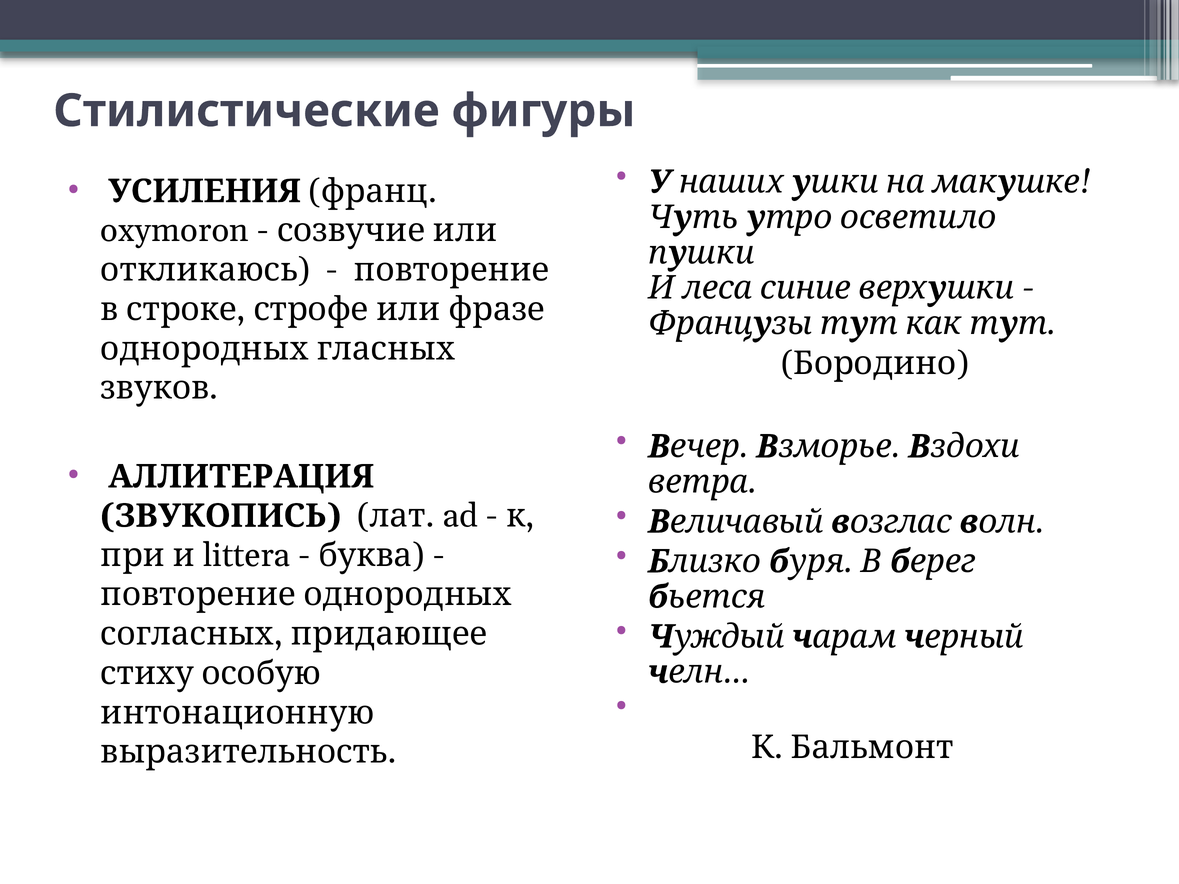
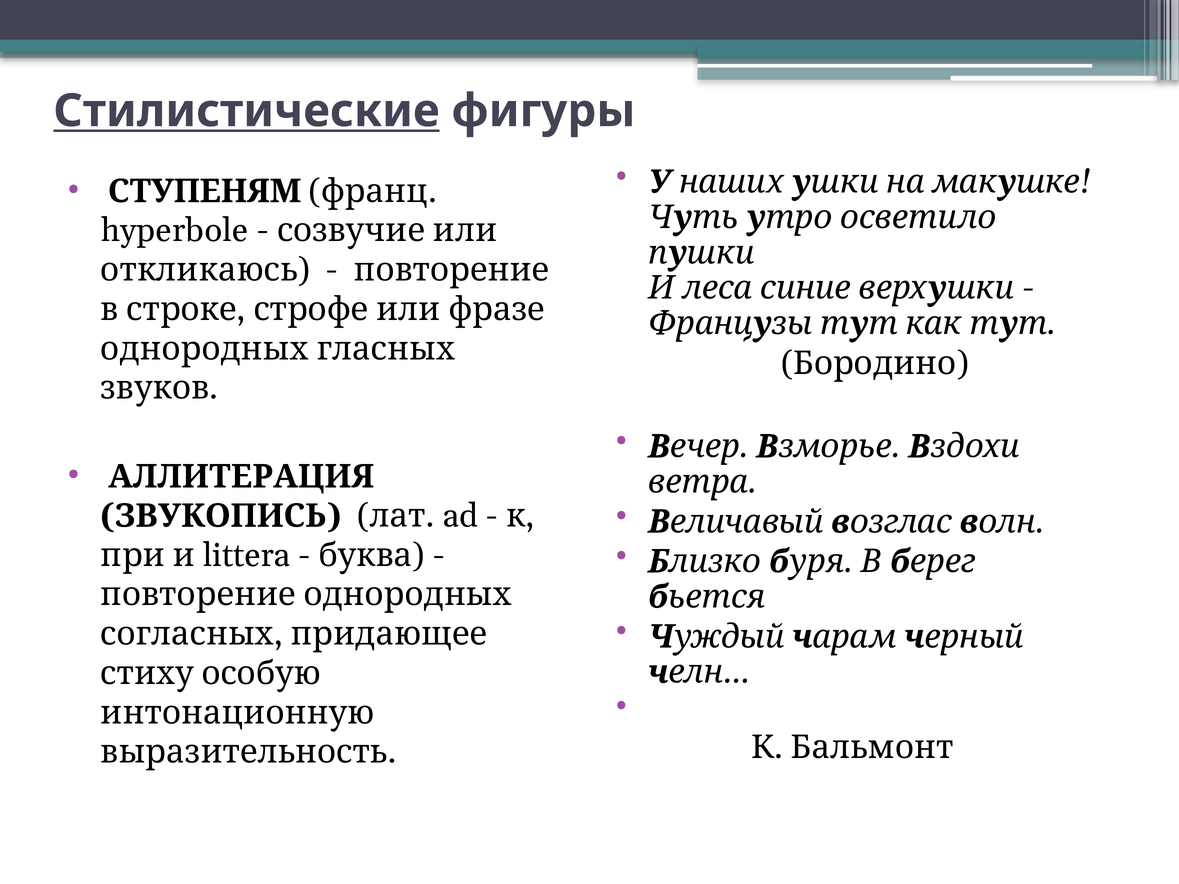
Стилистические underline: none -> present
УСИЛЕНИЯ: УСИЛЕНИЯ -> СТУПЕНЯМ
oxymoron: oxymoron -> hyperbole
